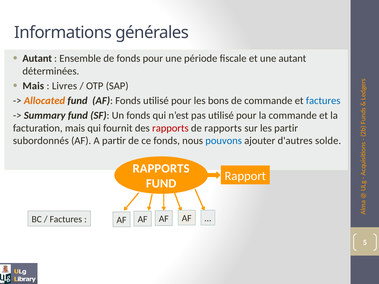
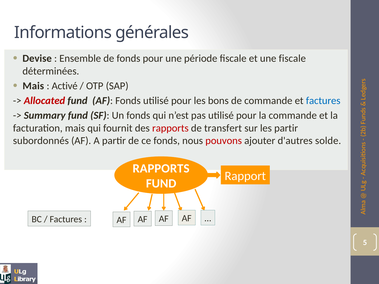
Autant at (37, 59): Autant -> Devise
une autant: autant -> fiscale
Livres: Livres -> Activé
Allocated colour: orange -> red
de rapports: rapports -> transfert
pouvons colour: blue -> red
